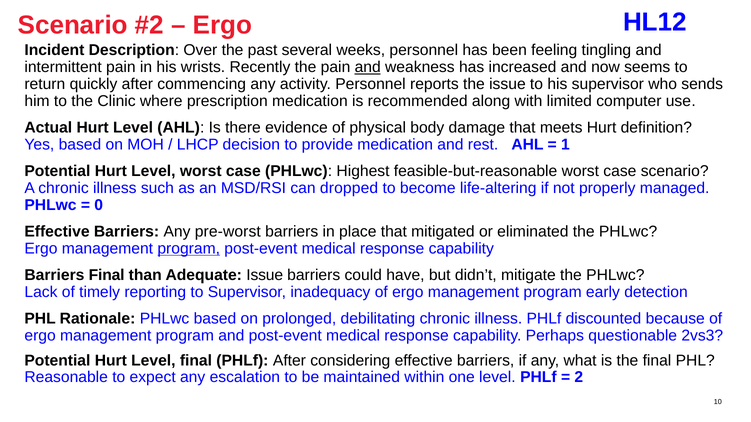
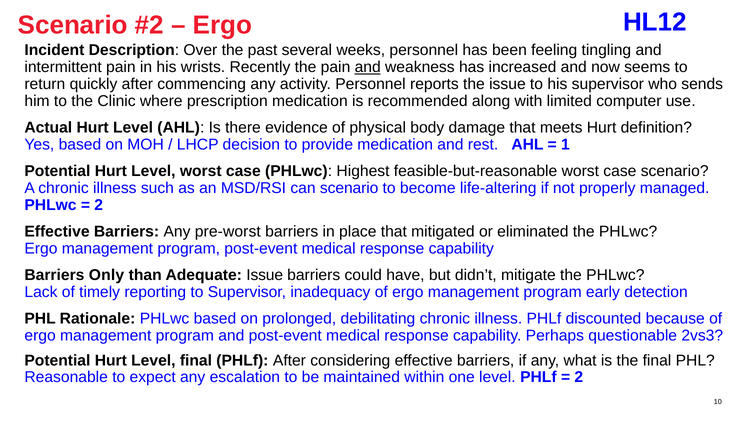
can dropped: dropped -> scenario
0 at (99, 205): 0 -> 2
program at (189, 249) underline: present -> none
Barriers Final: Final -> Only
